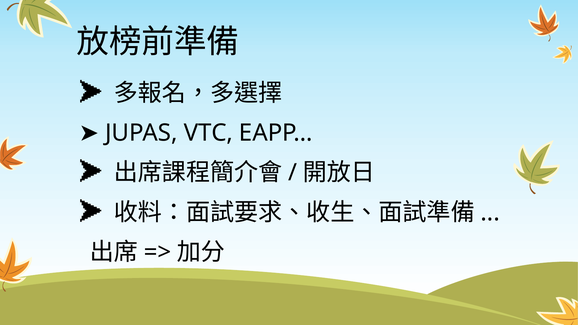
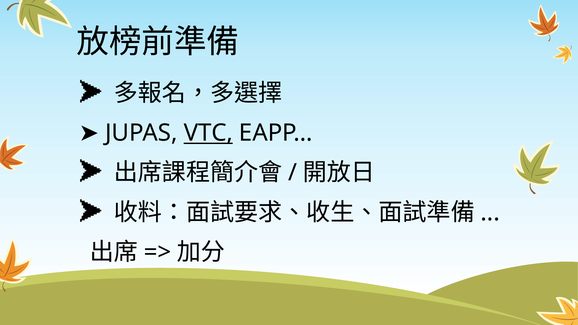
VTC underline: none -> present
